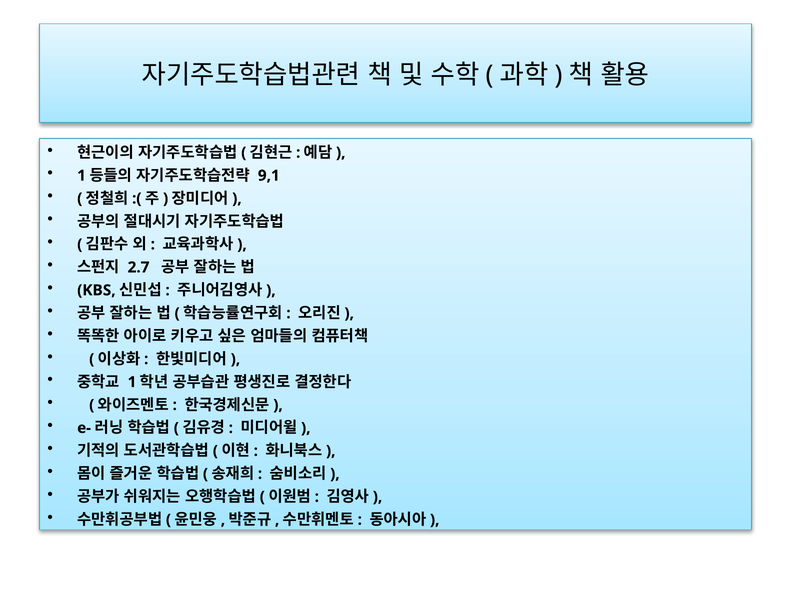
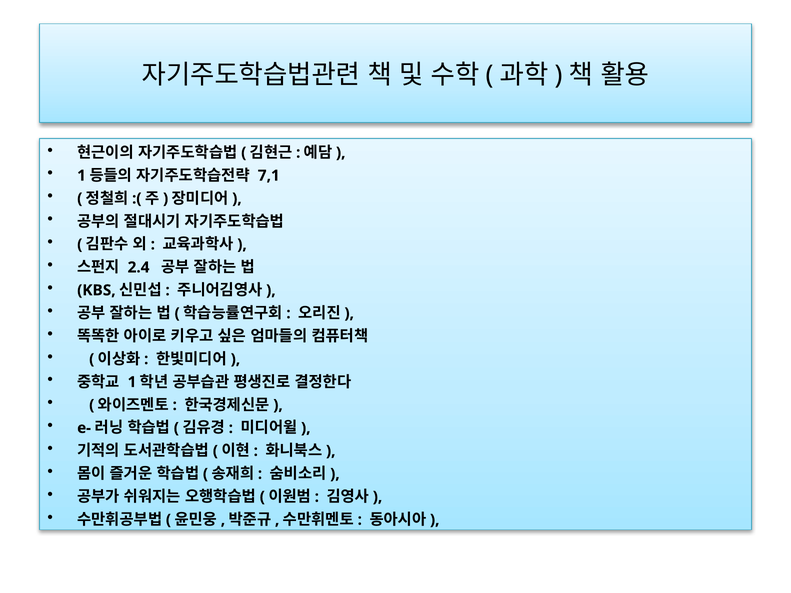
9,1: 9,1 -> 7,1
2.7: 2.7 -> 2.4
